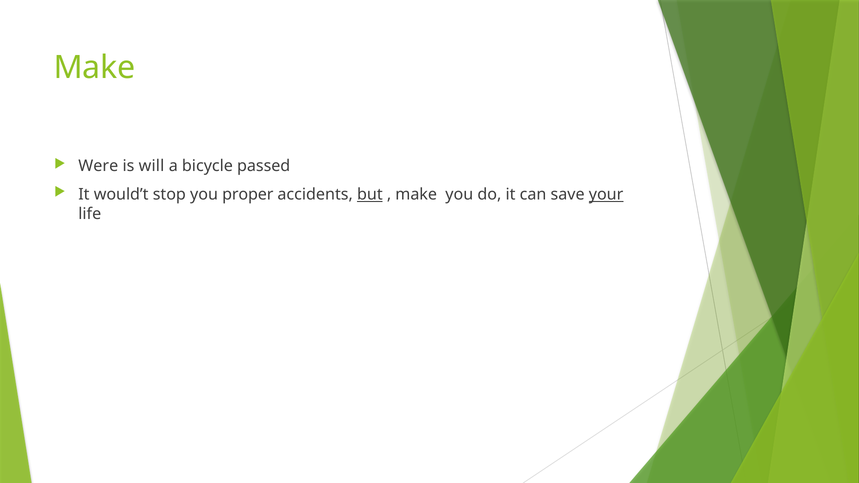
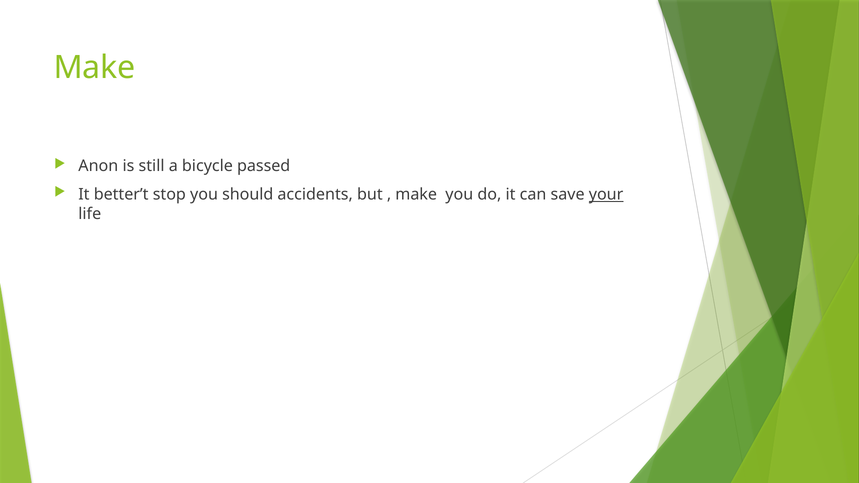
Were: Were -> Anon
will: will -> still
would’t: would’t -> better’t
proper: proper -> should
but underline: present -> none
